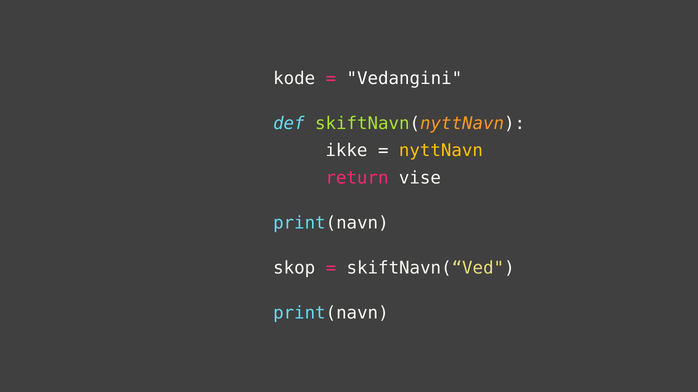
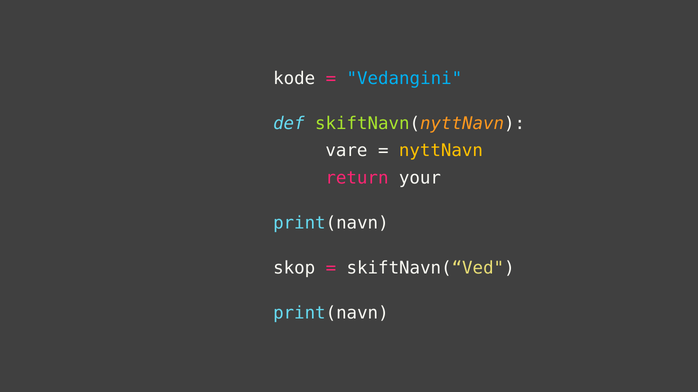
Vedangini colour: white -> light blue
ikke: ikke -> vare
vise: vise -> your
